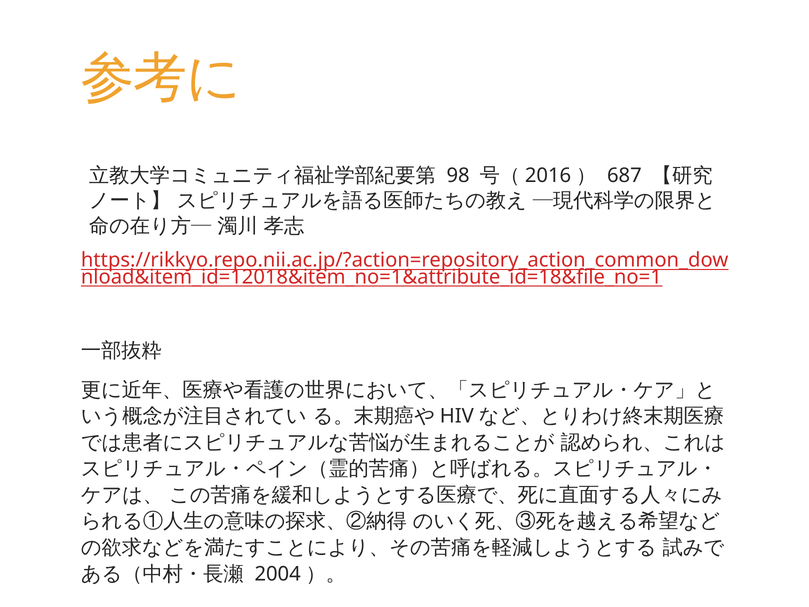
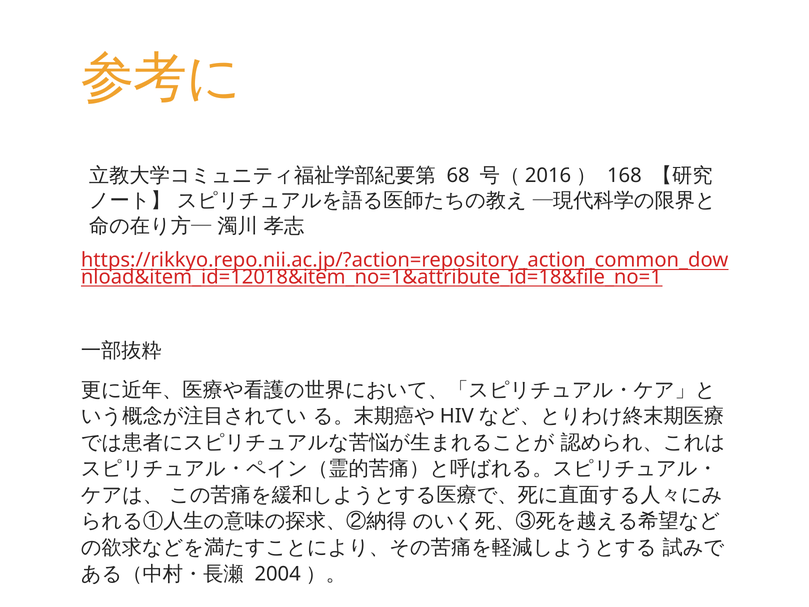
98: 98 -> 68
687: 687 -> 168
